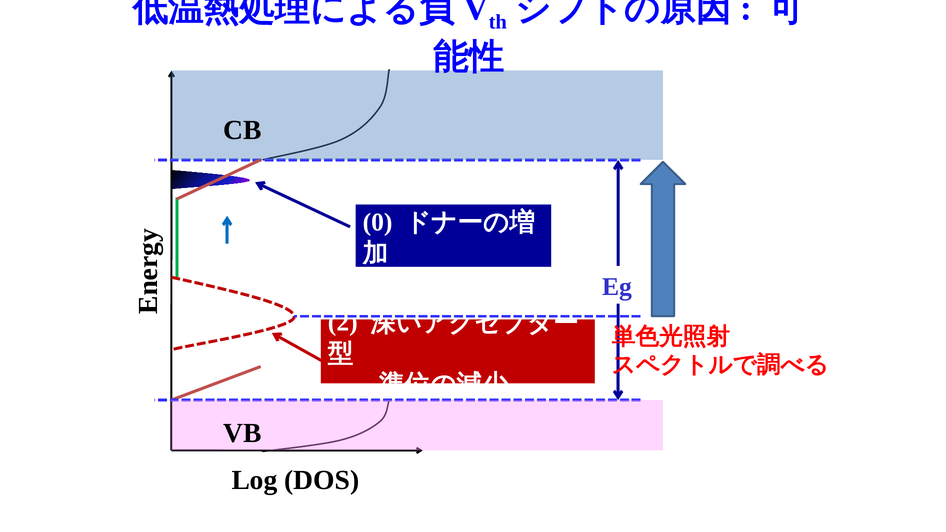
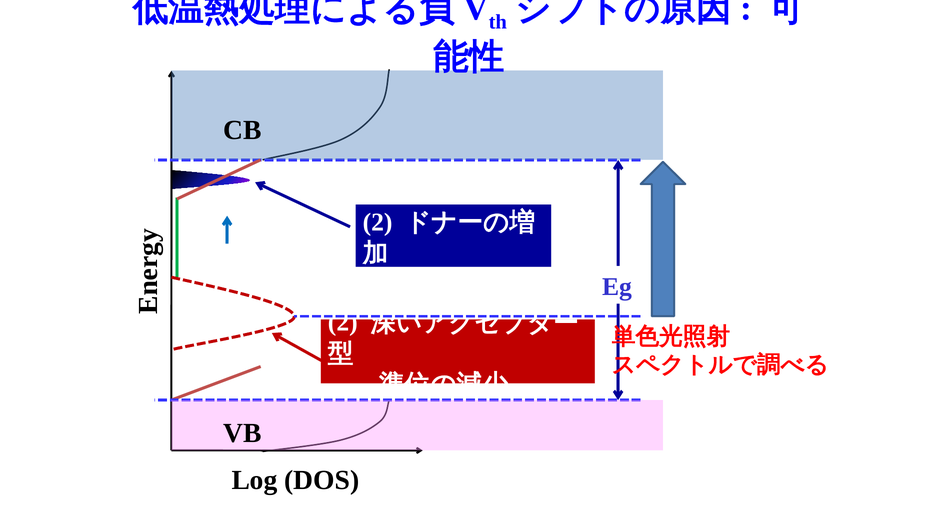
0 at (378, 222): 0 -> 2
